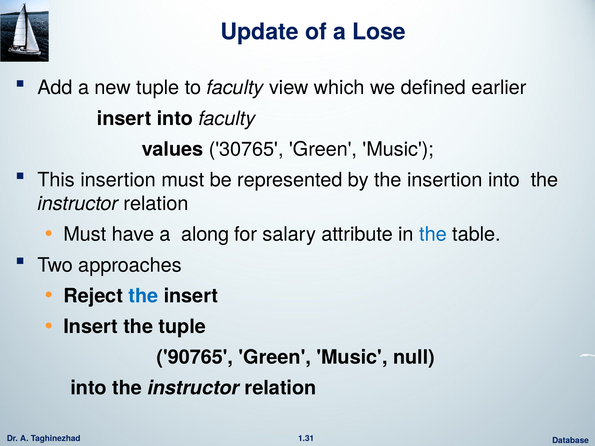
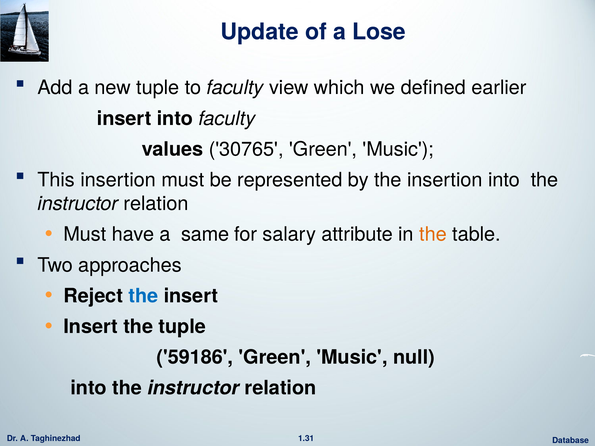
along: along -> same
the at (433, 235) colour: blue -> orange
90765: 90765 -> 59186
